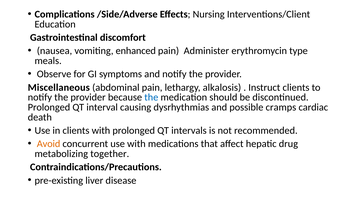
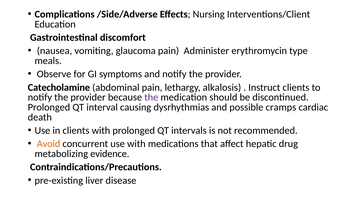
enhanced: enhanced -> glaucoma
Miscellaneous: Miscellaneous -> Catecholamine
the at (151, 98) colour: blue -> purple
together: together -> evidence
